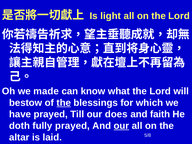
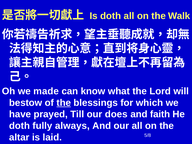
Is light: light -> doth
on the Lord: Lord -> Walk
fully prayed: prayed -> always
our at (121, 126) underline: present -> none
